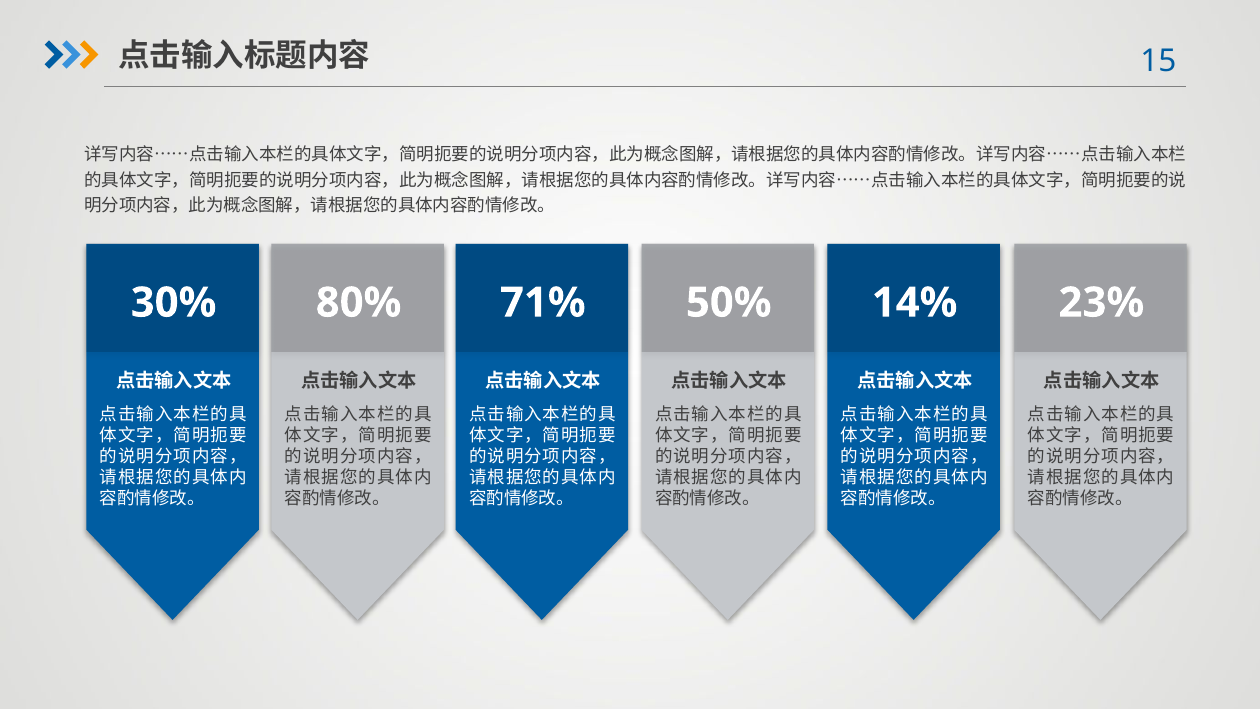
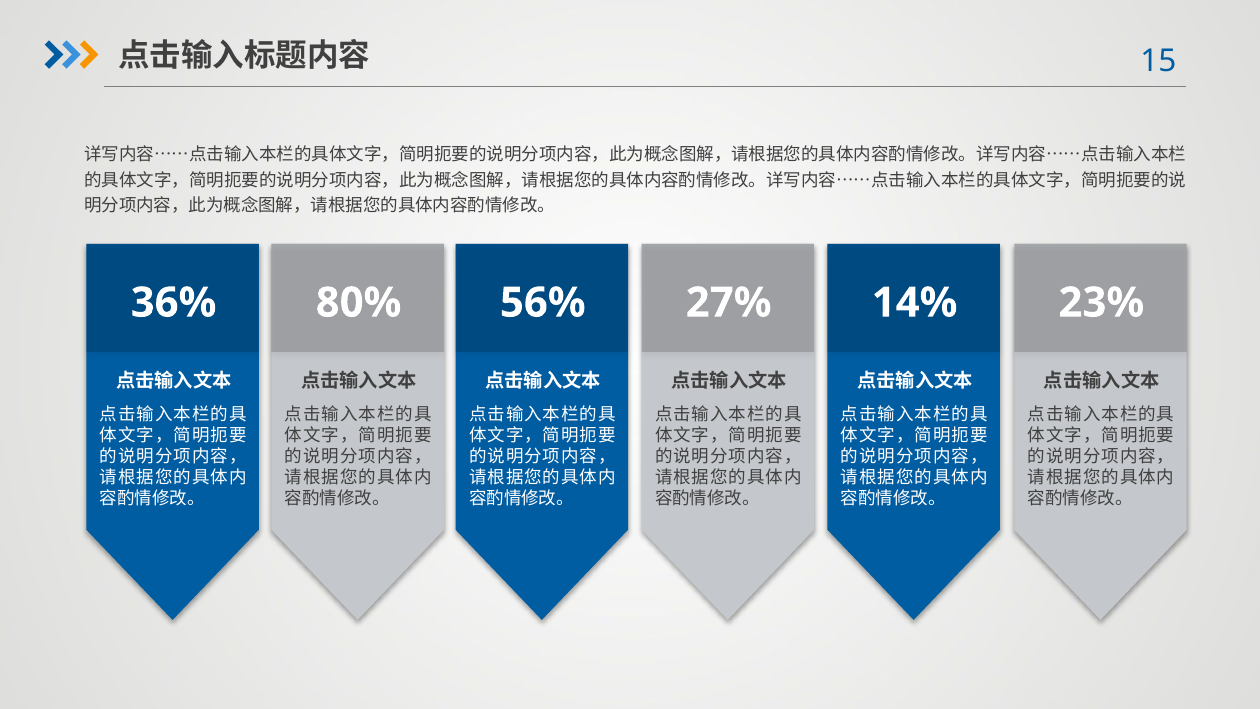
30%: 30% -> 36%
71%: 71% -> 56%
50%: 50% -> 27%
